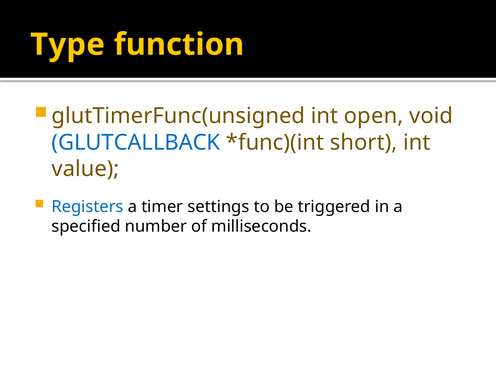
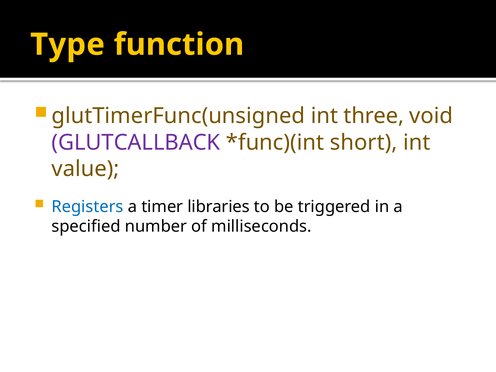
open: open -> three
GLUTCALLBACK colour: blue -> purple
settings: settings -> libraries
